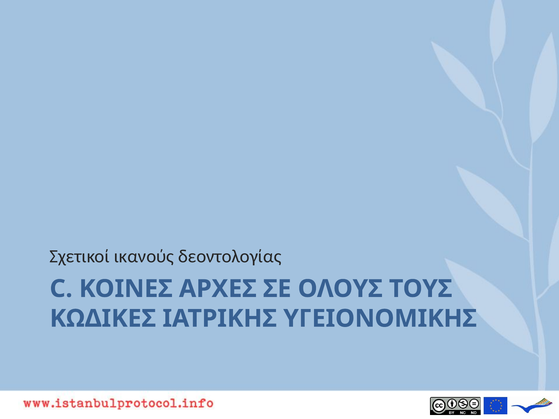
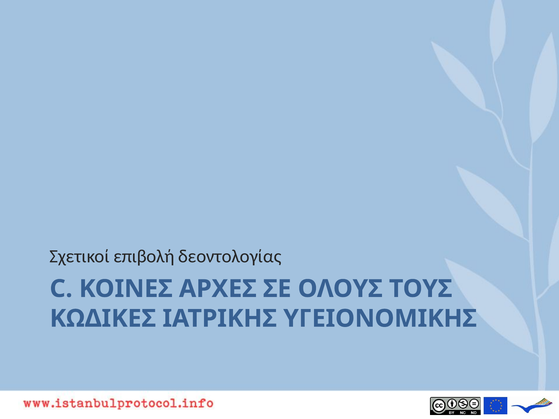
ικανούς: ικανούς -> επιβολή
